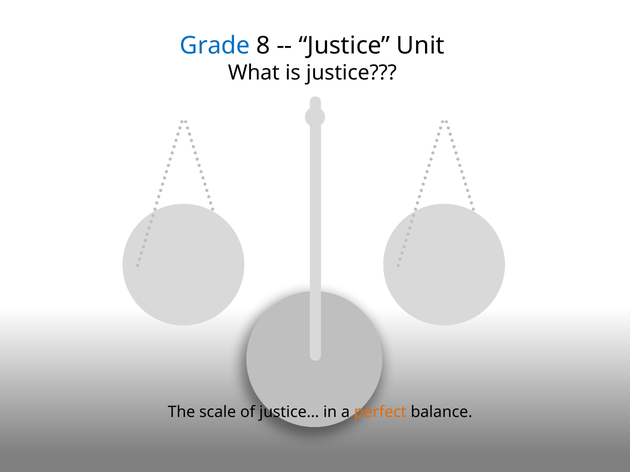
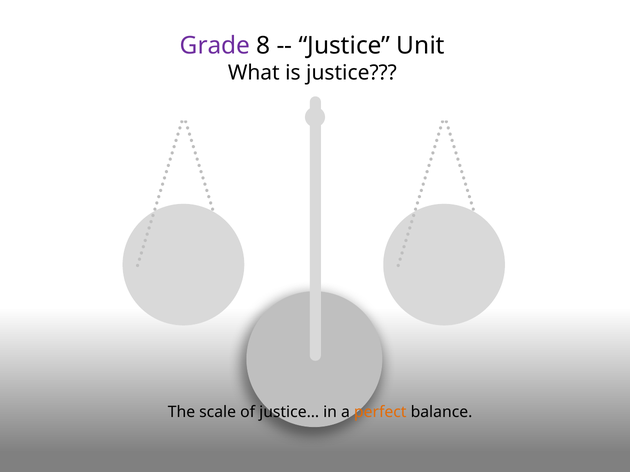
Grade colour: blue -> purple
